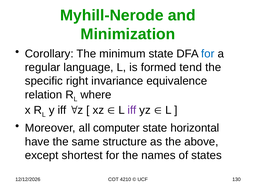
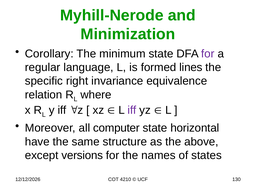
for at (208, 54) colour: blue -> purple
tend: tend -> lines
shortest: shortest -> versions
